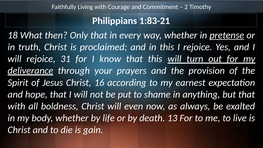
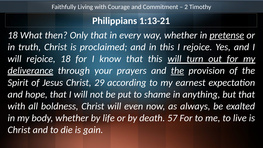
1:83-21: 1:83-21 -> 1:13-21
rejoice 31: 31 -> 18
the at (177, 71) underline: none -> present
16: 16 -> 29
13: 13 -> 57
